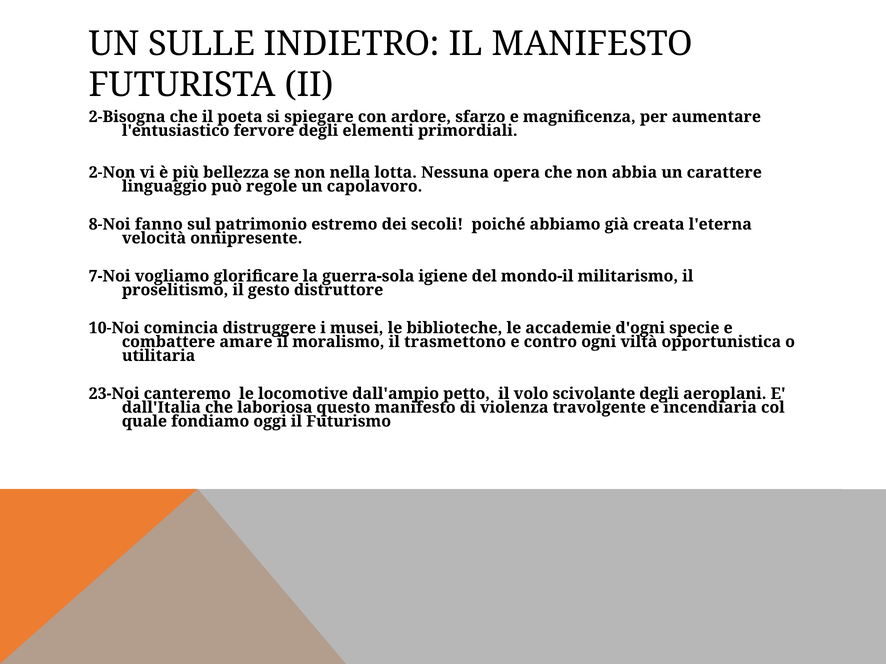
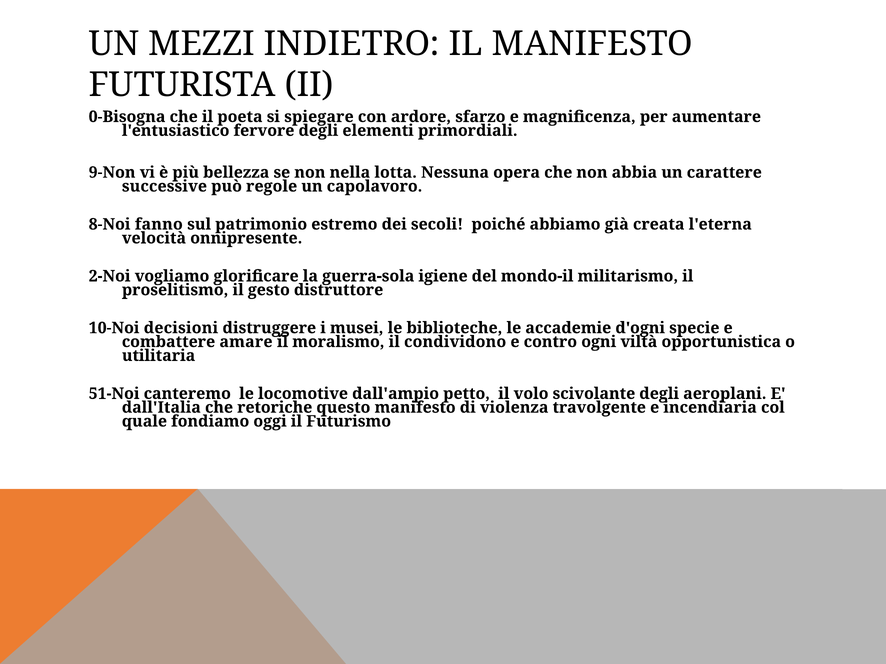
SULLE: SULLE -> MEZZI
2-Bisogna: 2-Bisogna -> 0-Bisogna
2-Non: 2-Non -> 9-Non
linguaggio: linguaggio -> successive
7-Noi: 7-Noi -> 2-Noi
comincia: comincia -> decisioni
trasmettono: trasmettono -> condividono
23-Noi: 23-Noi -> 51-Noi
laboriosa: laboriosa -> retoriche
